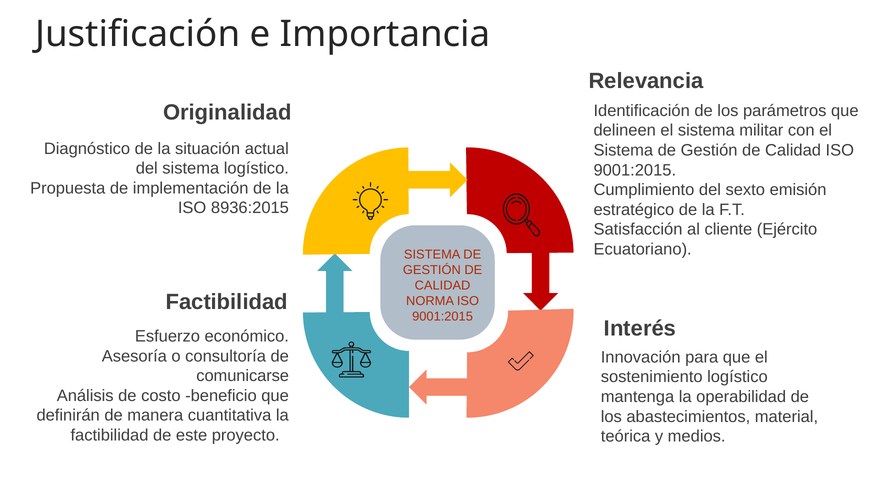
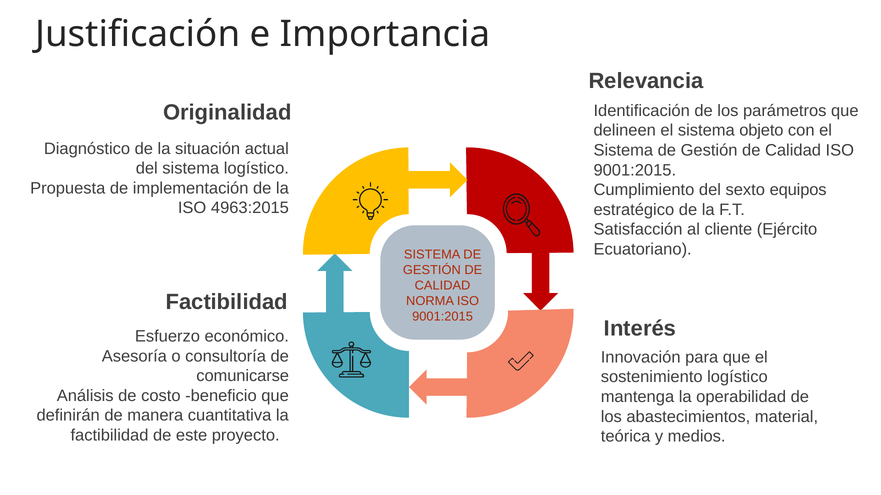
militar: militar -> objeto
emisión: emisión -> equipos
8936:2015: 8936:2015 -> 4963:2015
